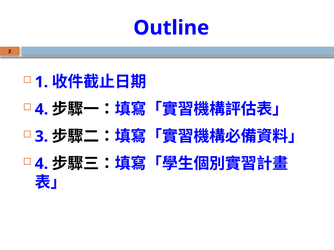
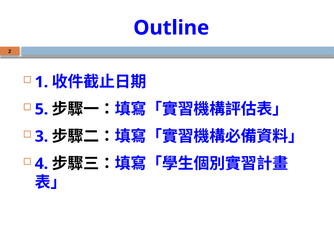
4 at (41, 109): 4 -> 5
